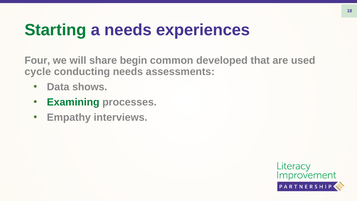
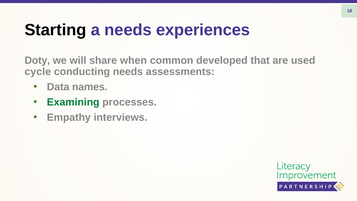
Starting colour: green -> black
Four: Four -> Doty
begin: begin -> when
shows: shows -> names
